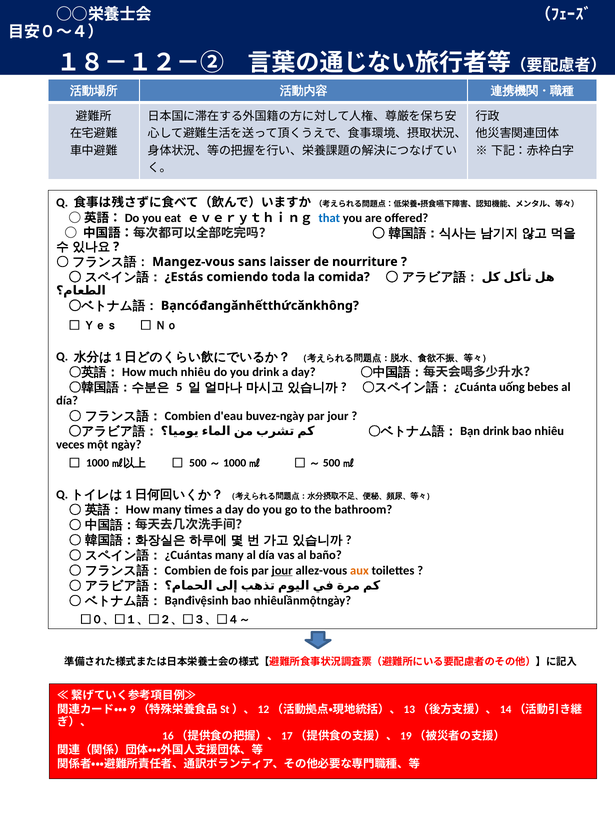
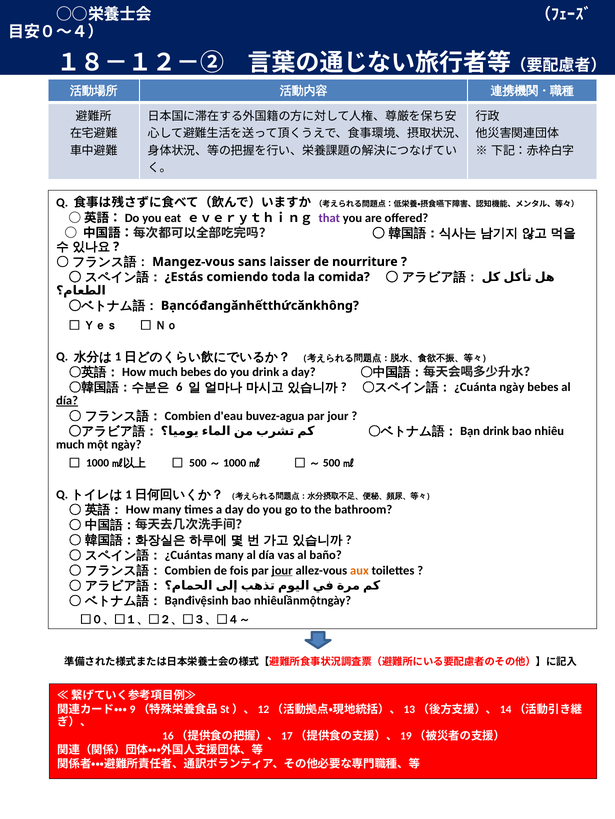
that colour: blue -> purple
much nhiêu: nhiêu -> bebes
5: 5 -> 6
uống at (512, 388): uống -> ngày
día at (67, 401) underline: none -> present
buvez-ngày: buvez-ngày -> buvez-agua
veces at (70, 445): veces -> much
